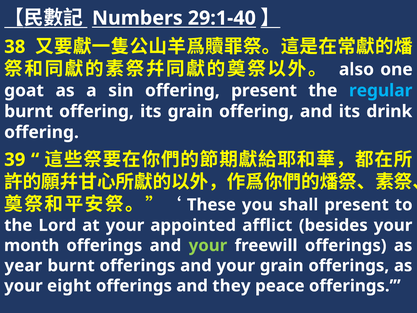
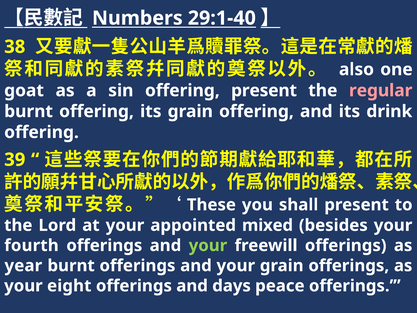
regular colour: light blue -> pink
afflict: afflict -> mixed
month: month -> fourth
they: they -> days
